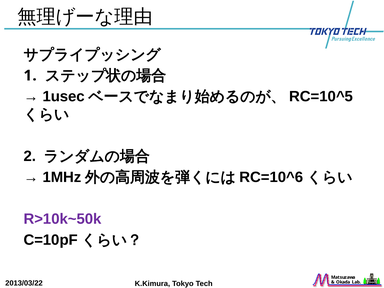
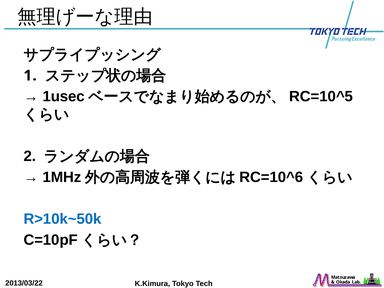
R>10k~50k colour: purple -> blue
